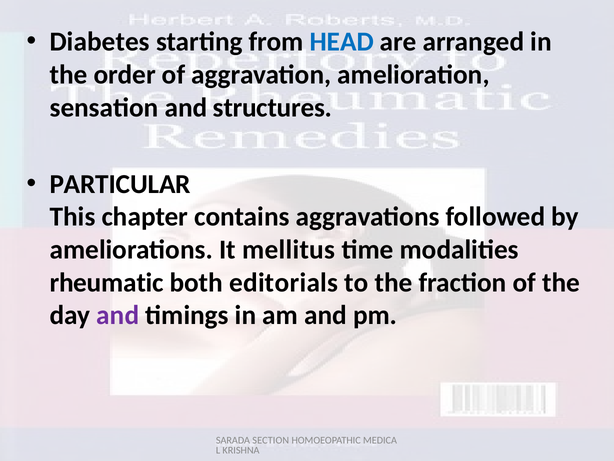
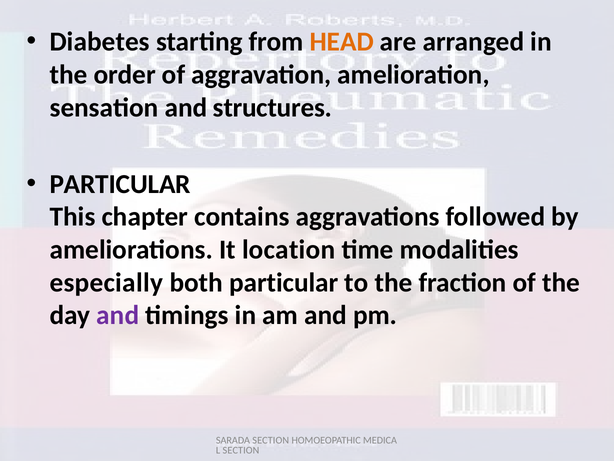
HEAD colour: blue -> orange
mellitus: mellitus -> location
rheumatic: rheumatic -> especially
both editorials: editorials -> particular
KRISHNA at (241, 450): KRISHNA -> SECTION
